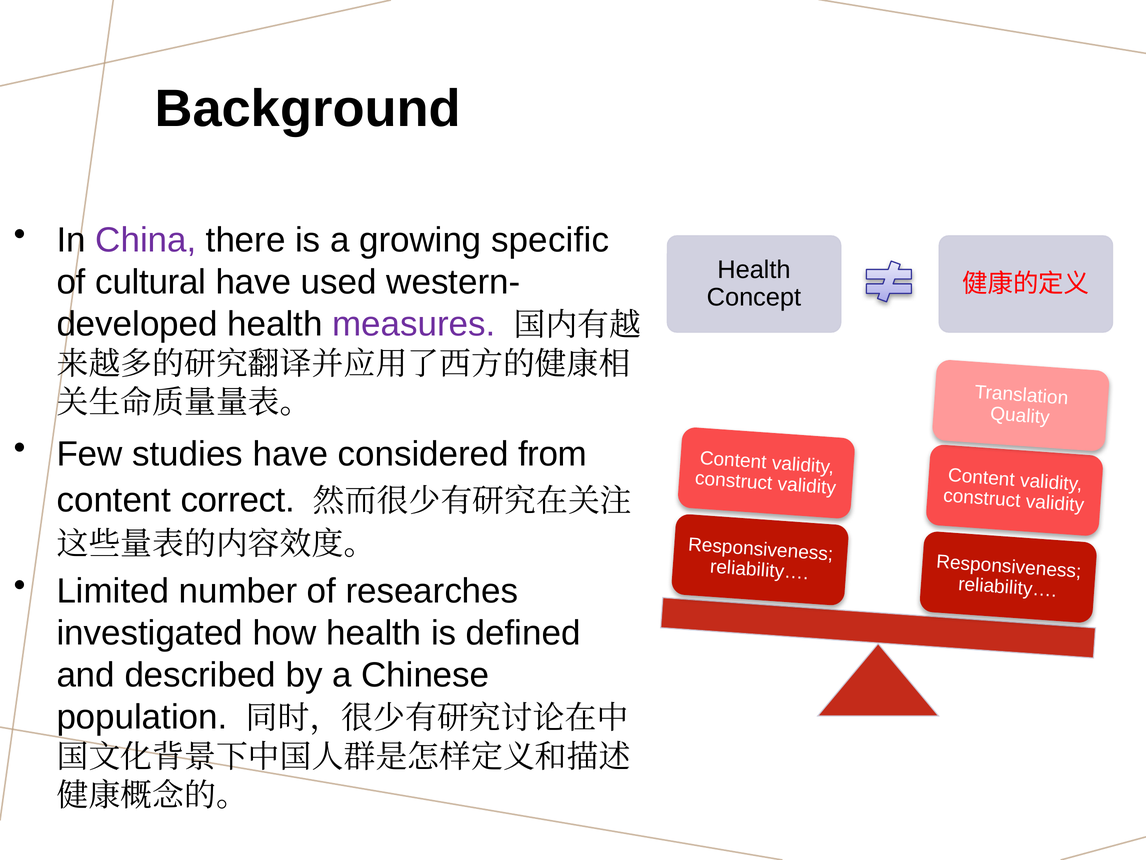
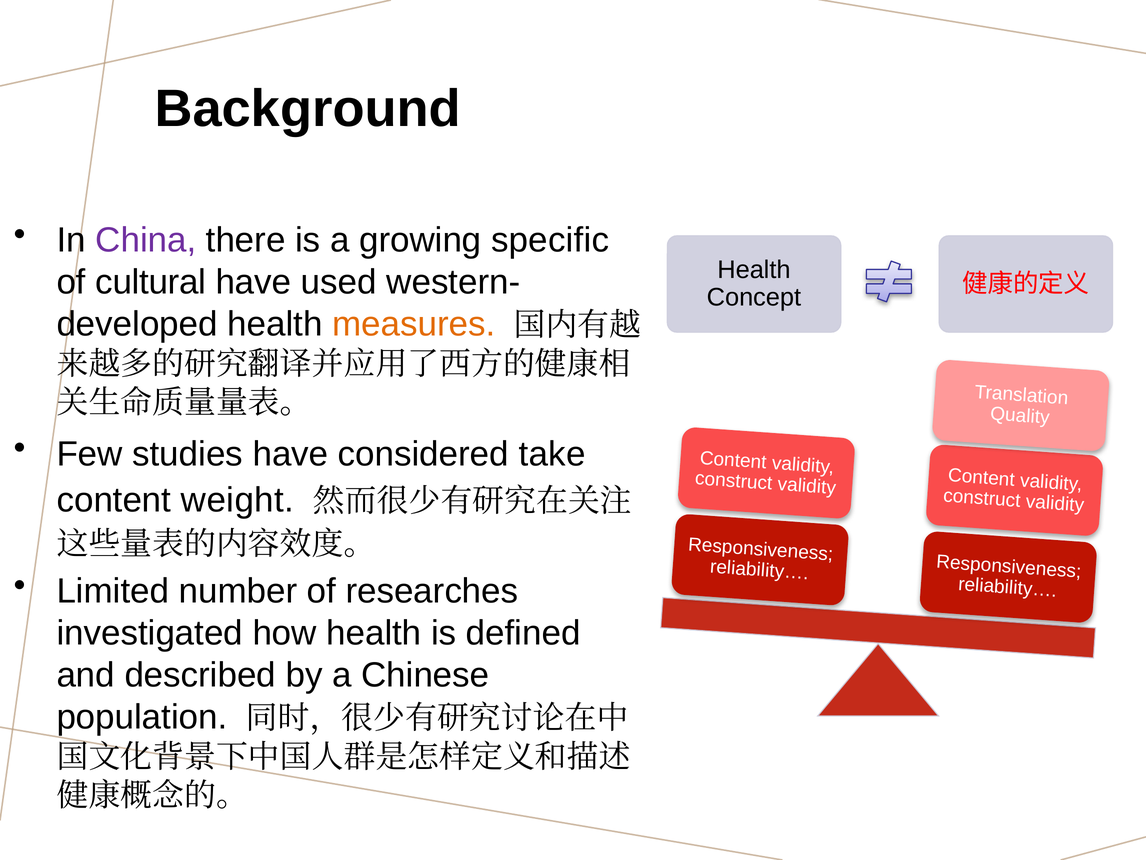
measures colour: purple -> orange
from: from -> take
correct: correct -> weight
